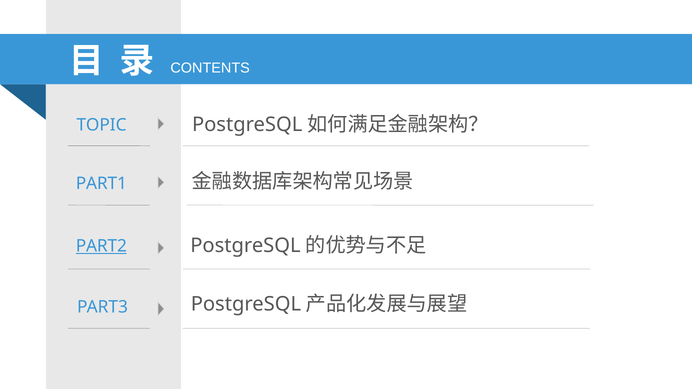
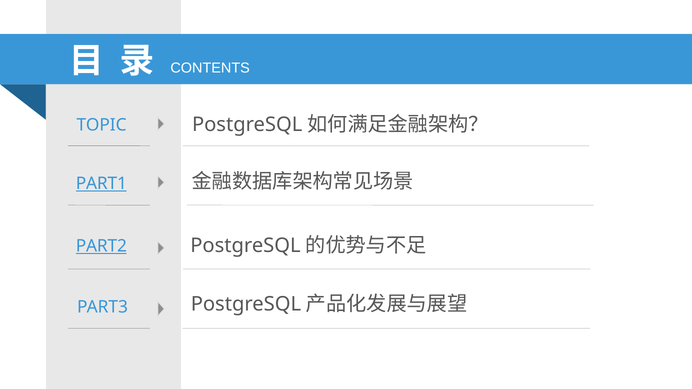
PART1 underline: none -> present
